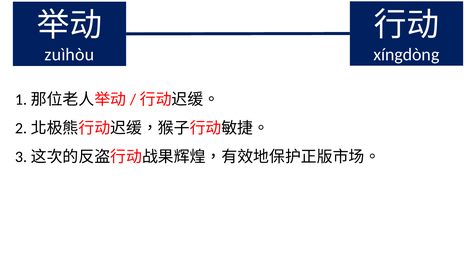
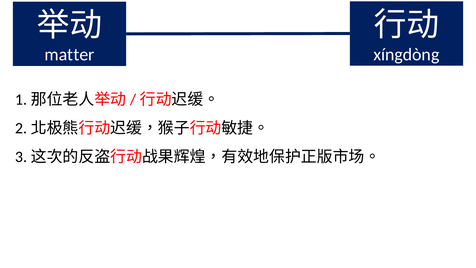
zuìhòu: zuìhòu -> matter
